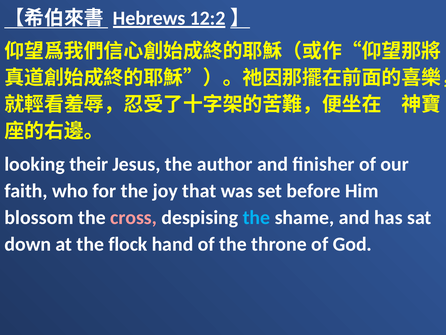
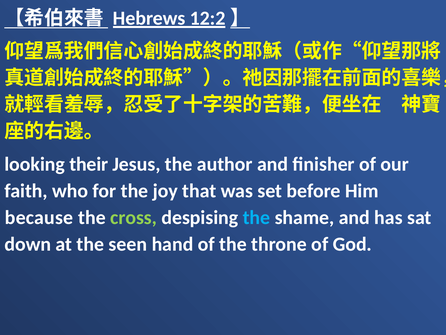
blossom: blossom -> because
cross colour: pink -> light green
flock: flock -> seen
